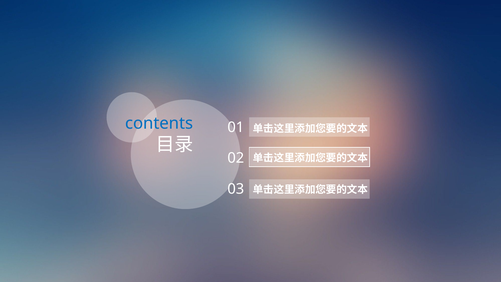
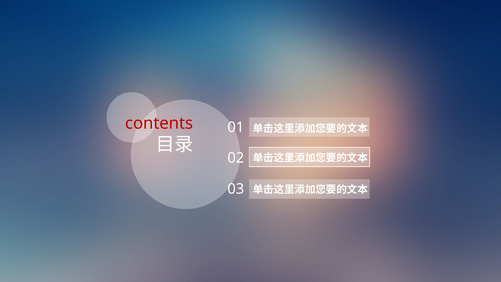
contents colour: blue -> red
